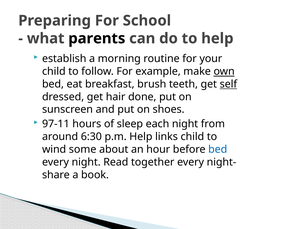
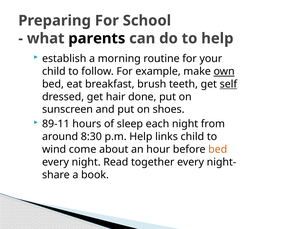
97-11: 97-11 -> 89-11
6:30: 6:30 -> 8:30
some: some -> come
bed at (218, 149) colour: blue -> orange
